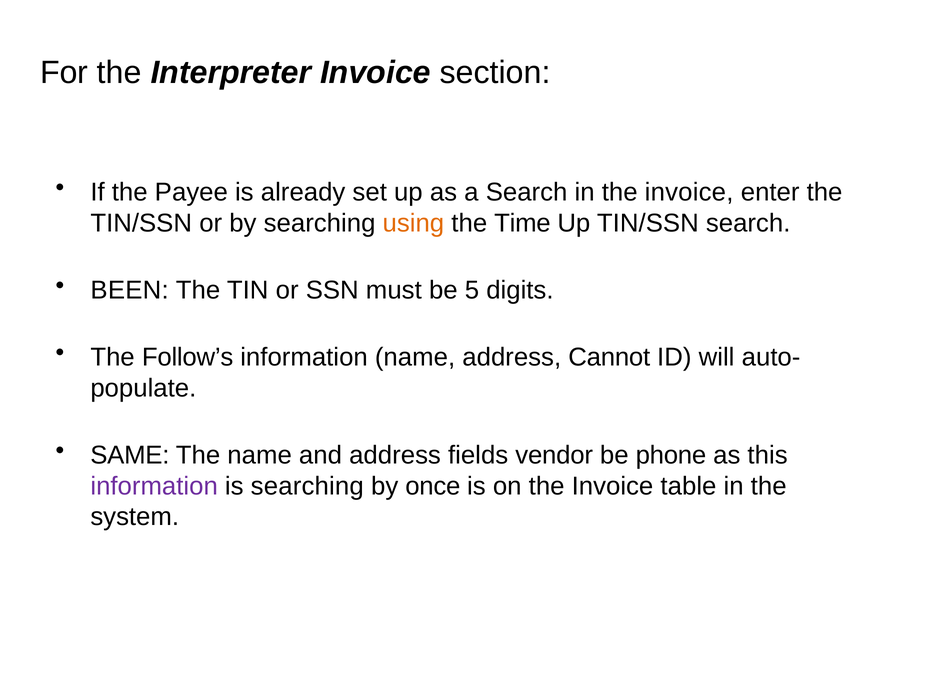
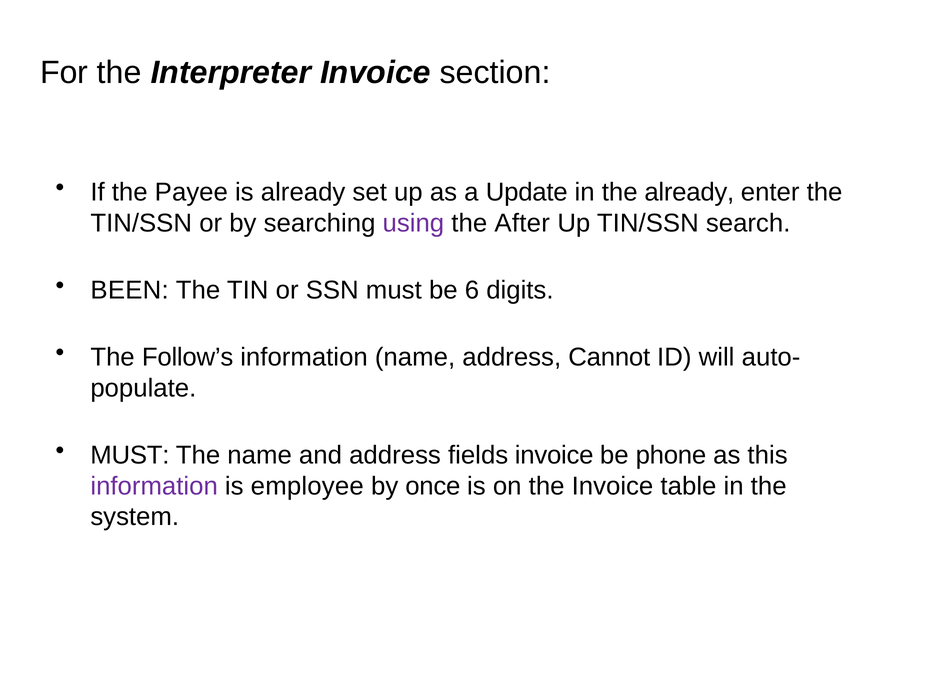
a Search: Search -> Update
in the invoice: invoice -> already
using colour: orange -> purple
Time: Time -> After
5: 5 -> 6
SAME at (130, 455): SAME -> MUST
fields vendor: vendor -> invoice
is searching: searching -> employee
